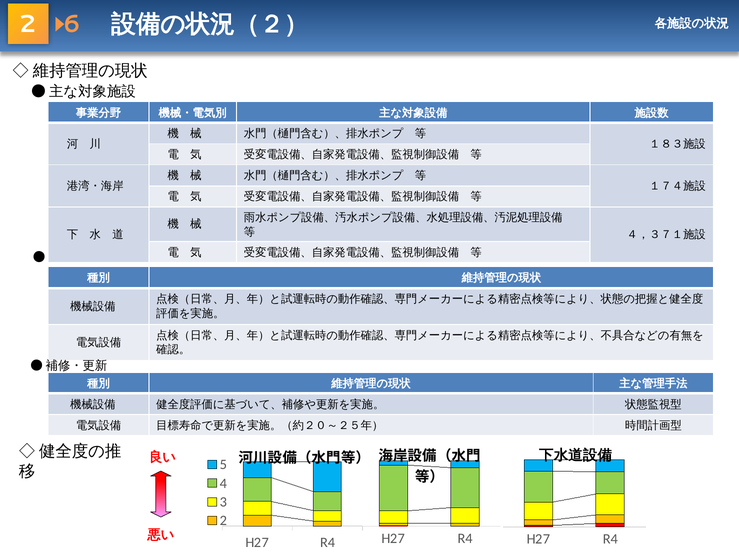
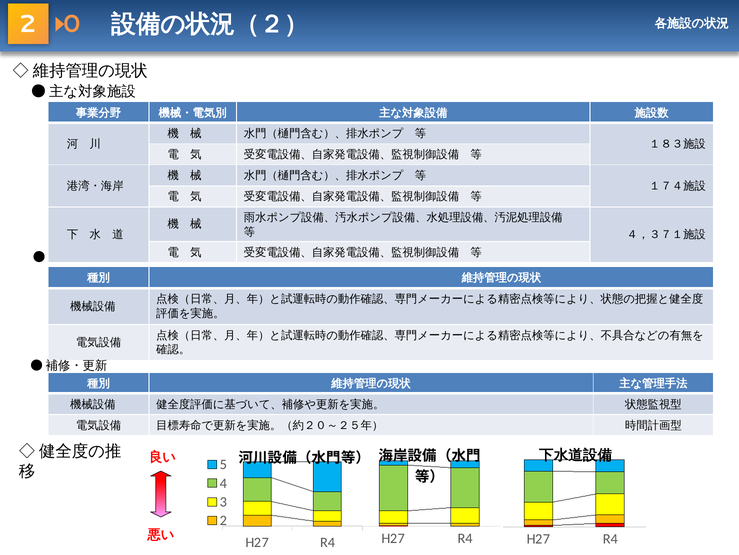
6: 6 -> 0
